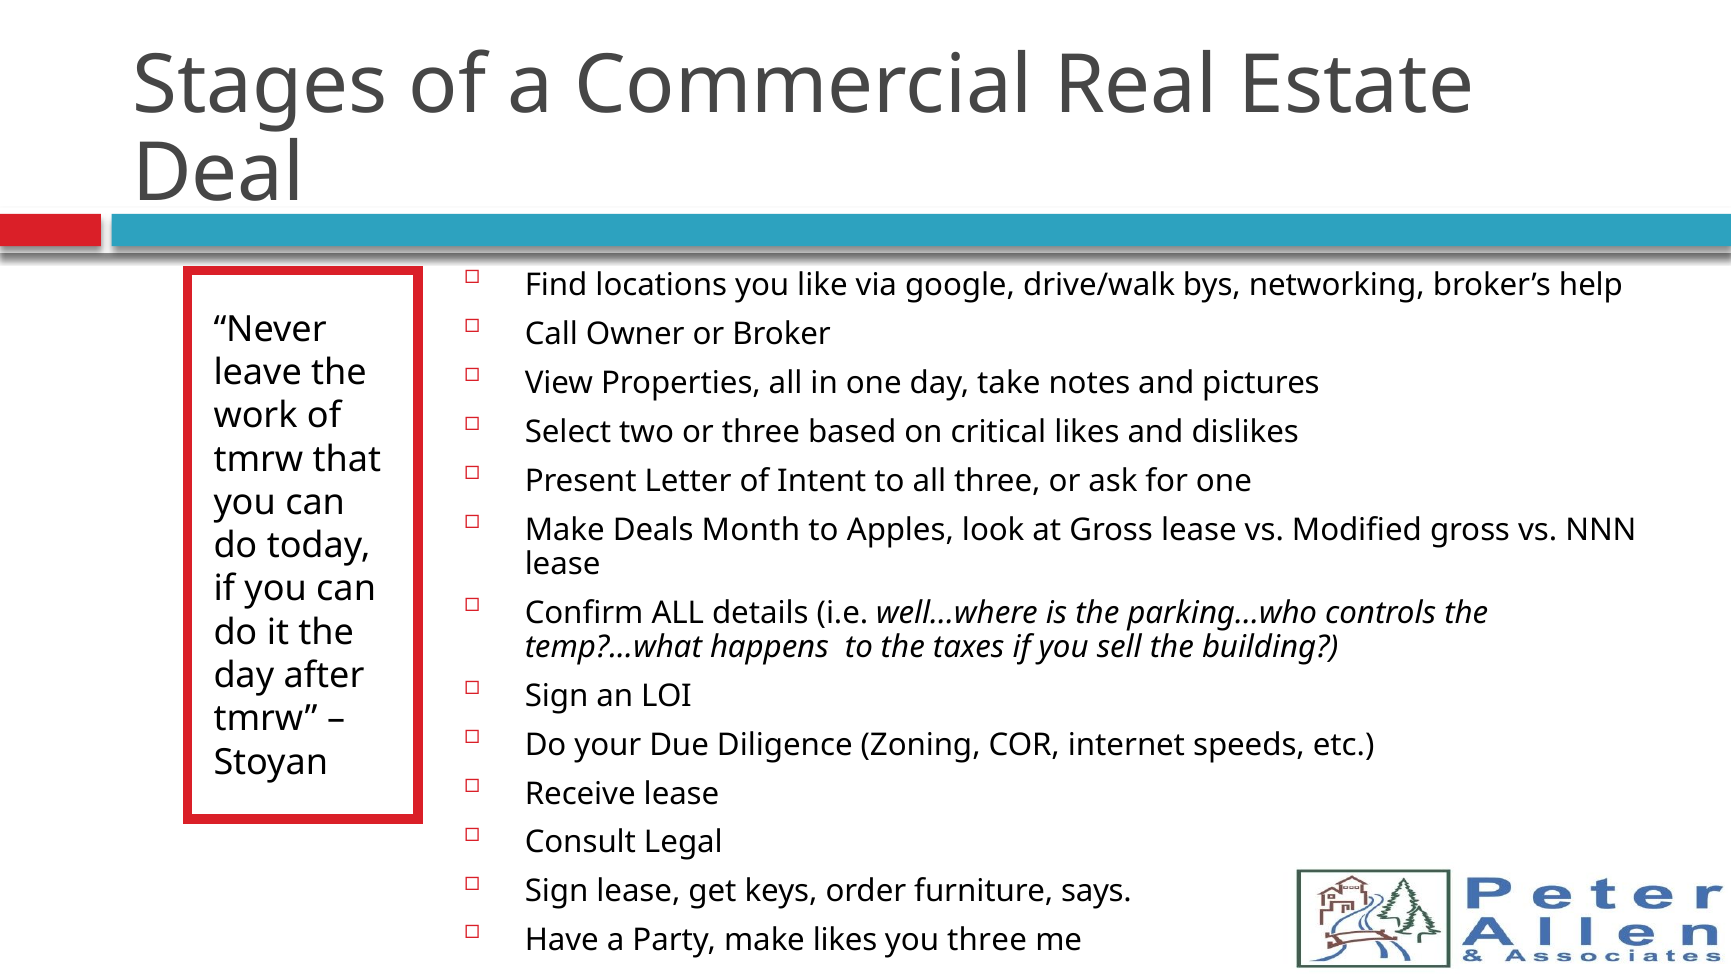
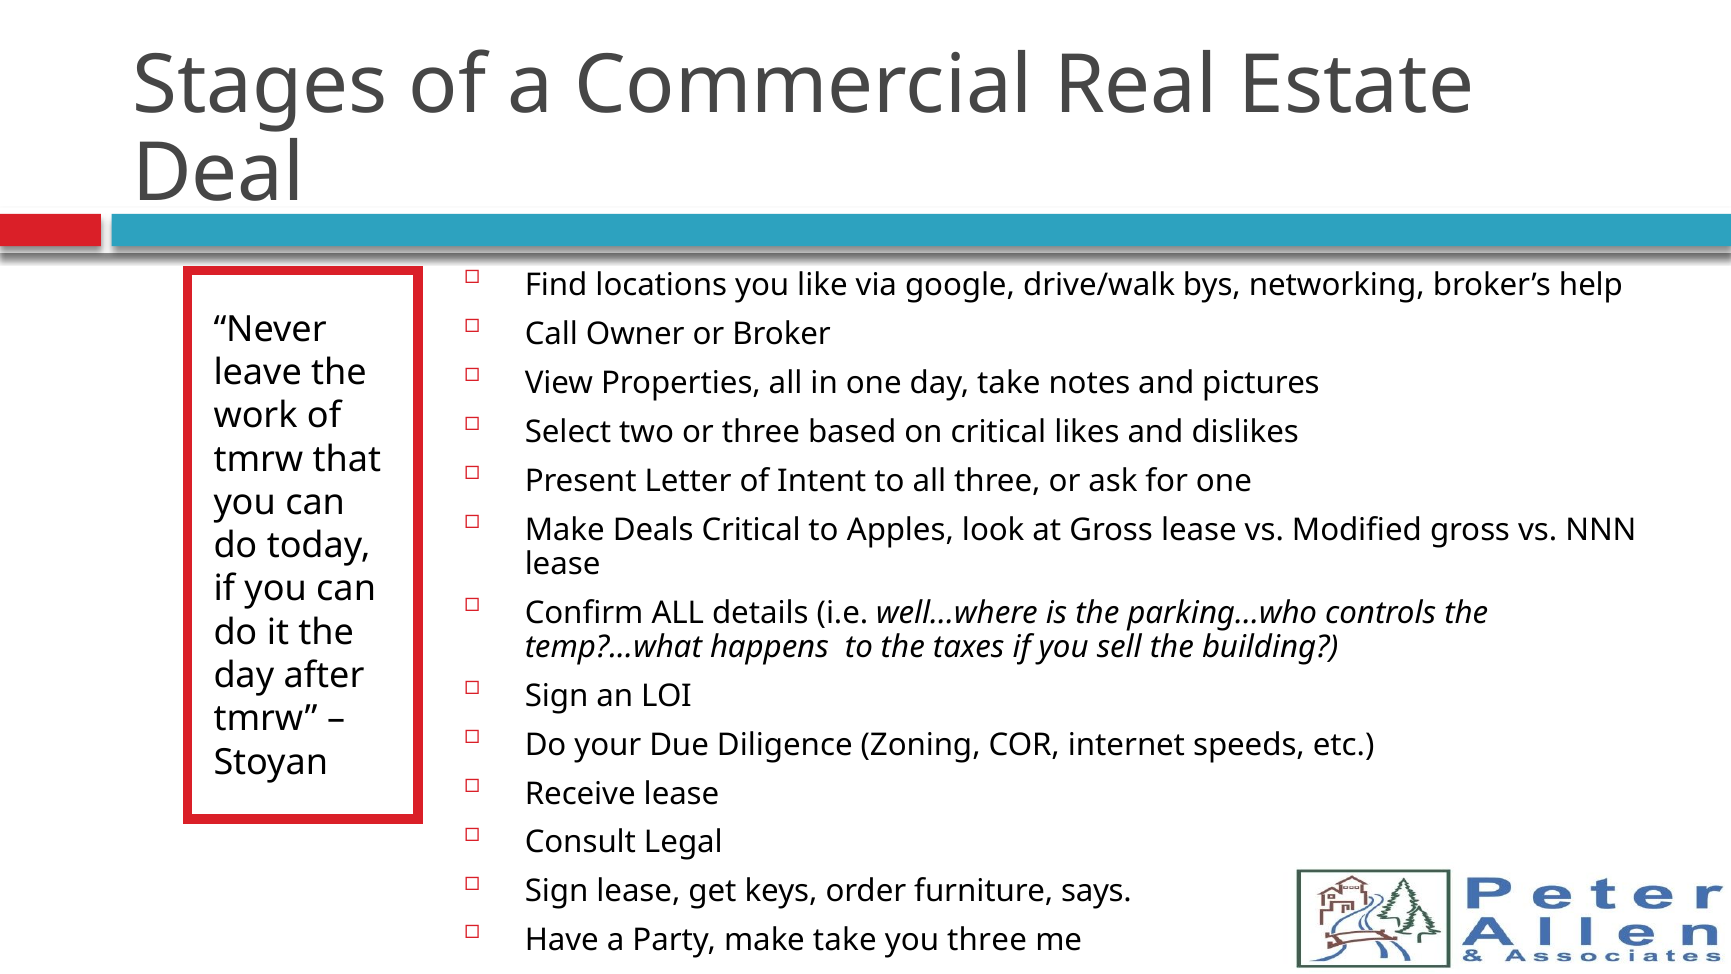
Deals Month: Month -> Critical
make likes: likes -> take
